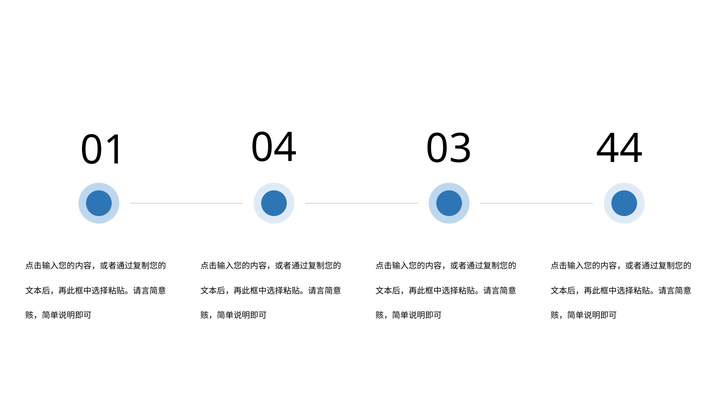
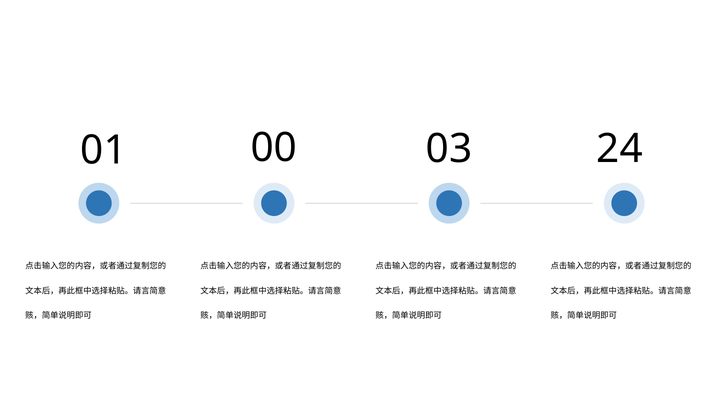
04: 04 -> 00
44: 44 -> 24
